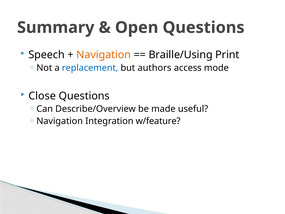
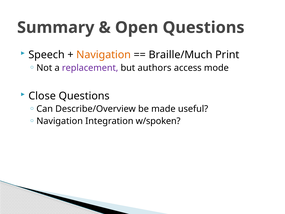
Braille/Using: Braille/Using -> Braille/Much
replacement colour: blue -> purple
w/feature: w/feature -> w/spoken
